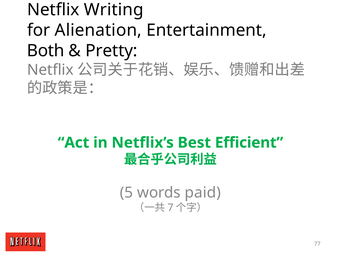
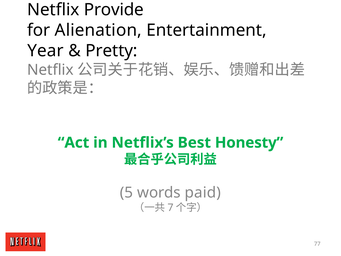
Writing: Writing -> Provide
Both: Both -> Year
Efficient: Efficient -> Honesty
